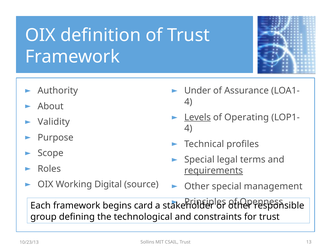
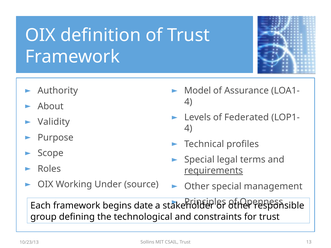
Under: Under -> Model
Levels underline: present -> none
Operating: Operating -> Federated
Digital: Digital -> Under
card: card -> date
